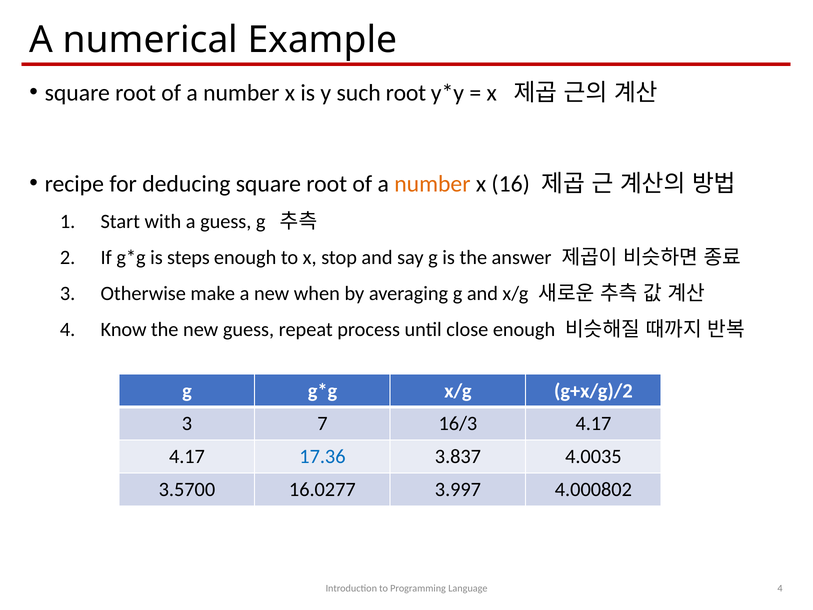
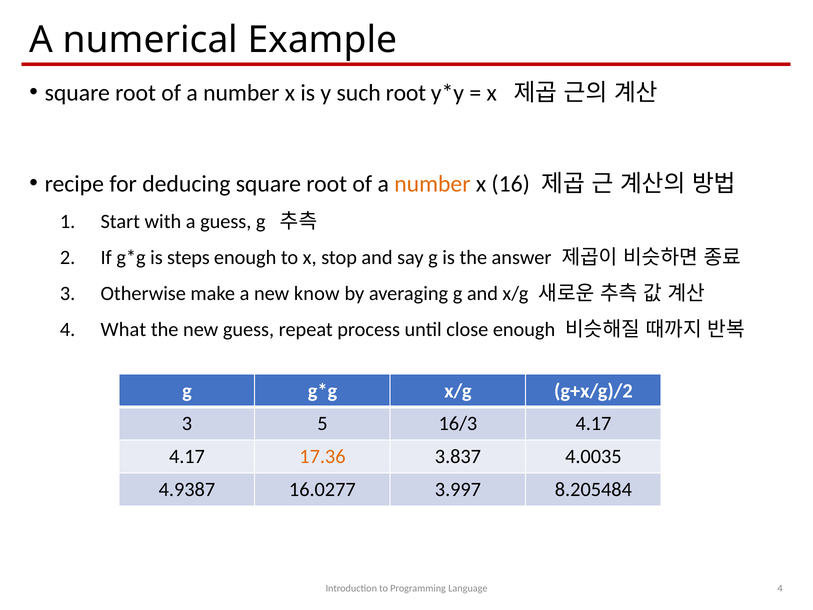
when: when -> know
Know: Know -> What
7: 7 -> 5
17.36 colour: blue -> orange
3.5700: 3.5700 -> 4.9387
4.000802: 4.000802 -> 8.205484
